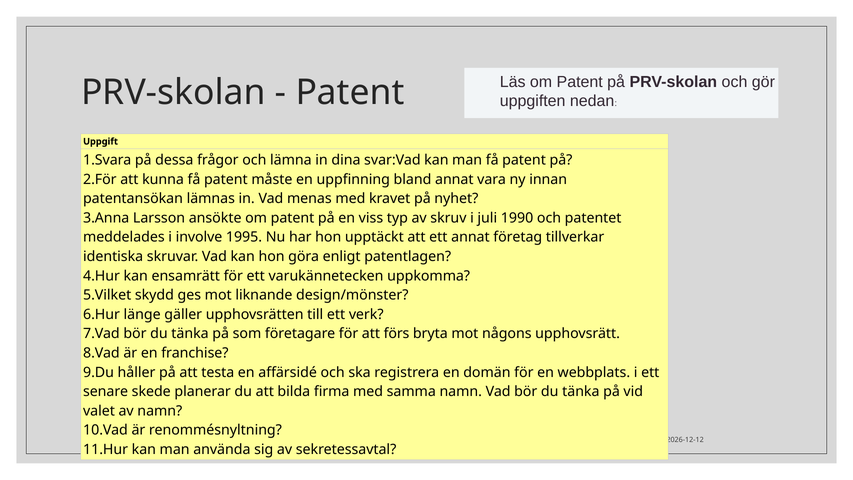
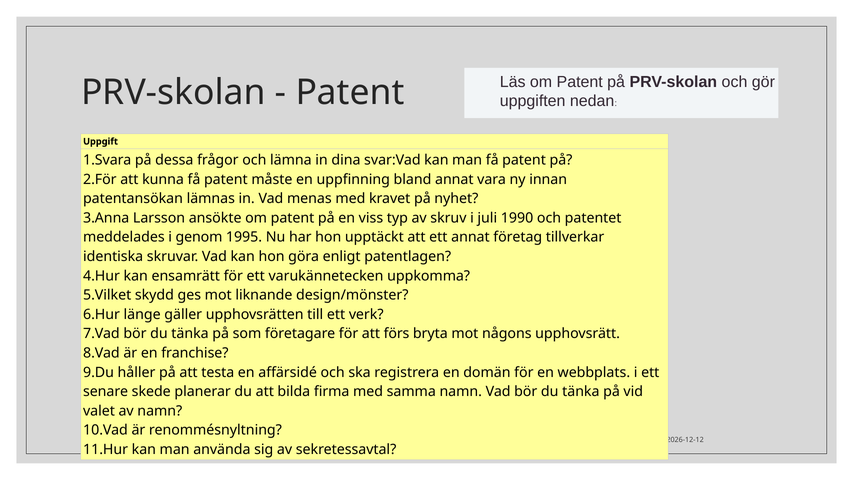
involve: involve -> genom
